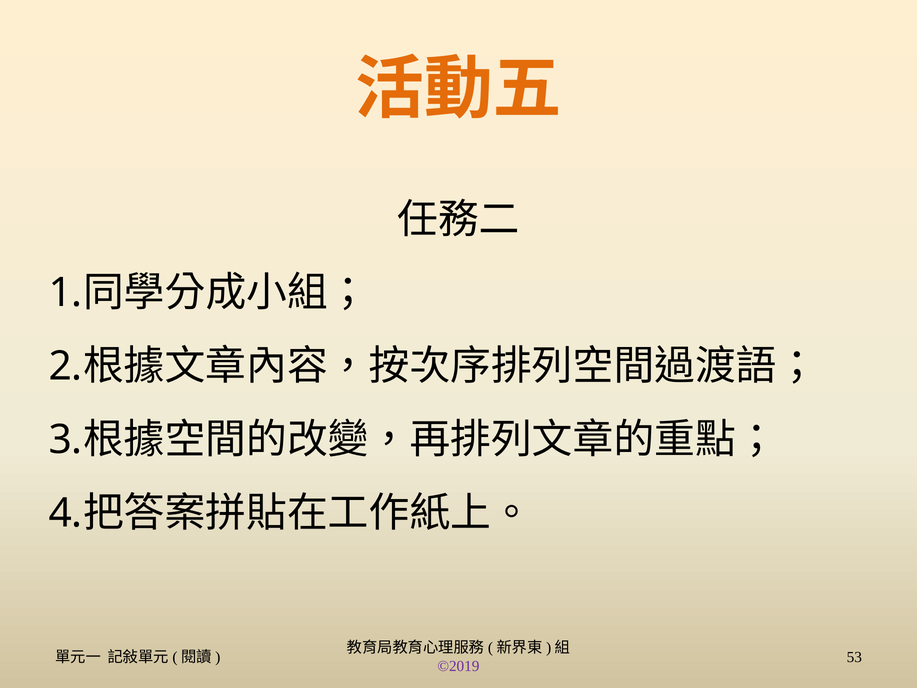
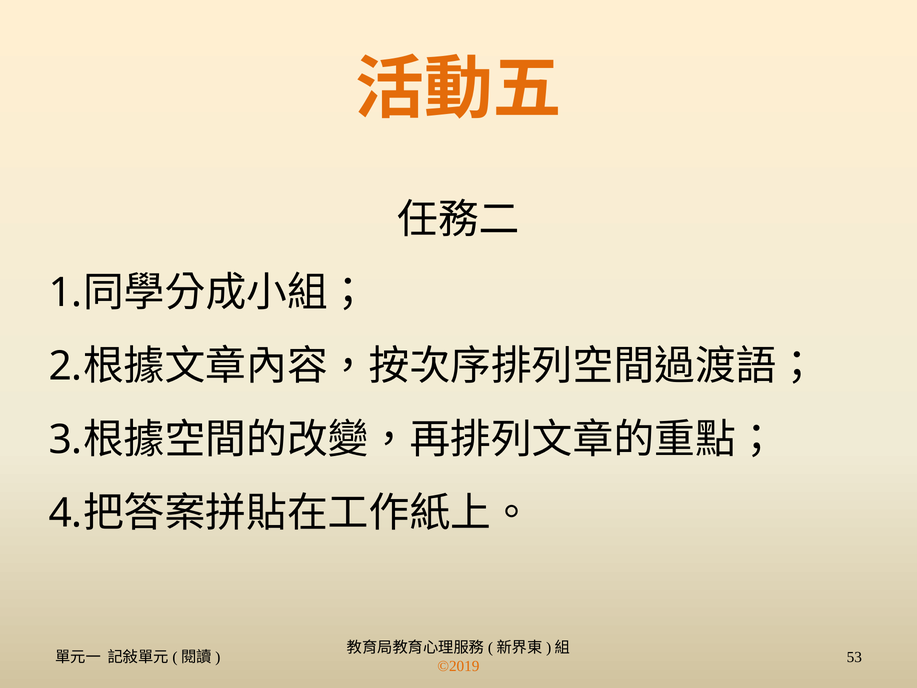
©2019 colour: purple -> orange
